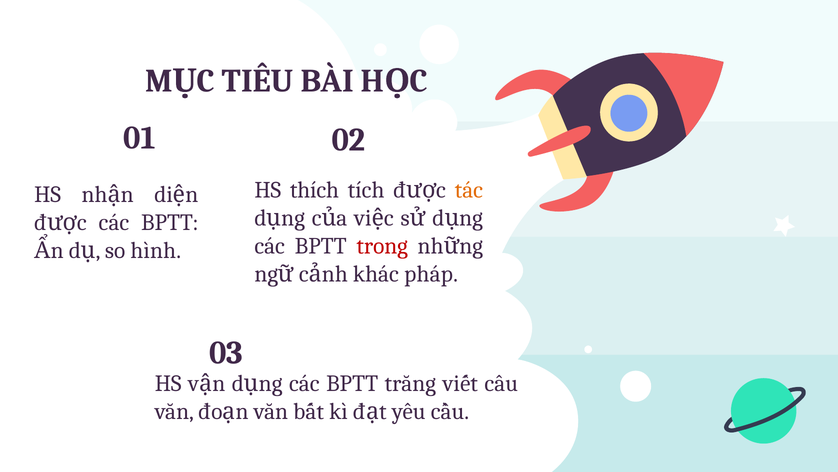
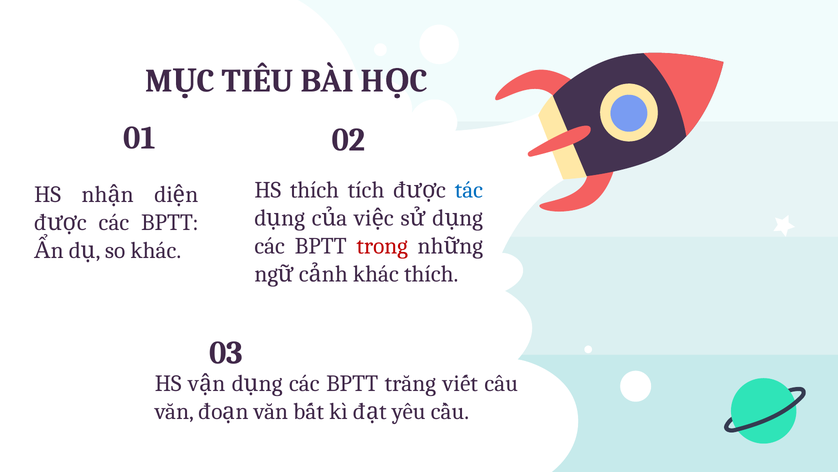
tác colour: orange -> blue
so hình: hình -> khác
khác pháp: pháp -> thích
